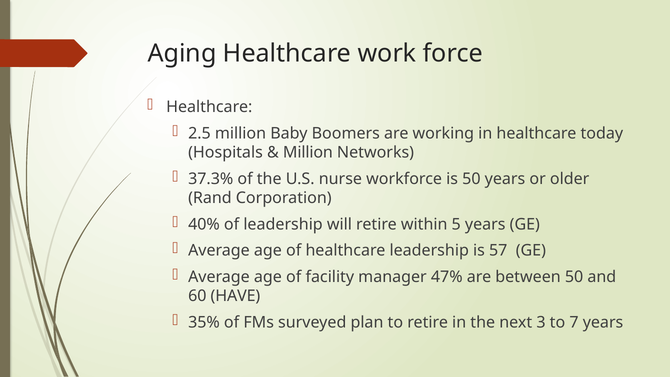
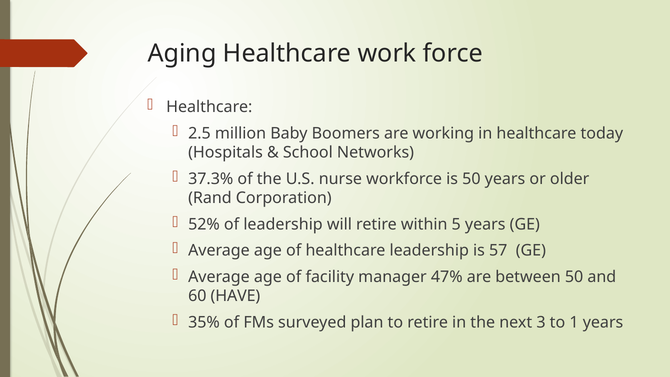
Million at (308, 153): Million -> School
40%: 40% -> 52%
7: 7 -> 1
